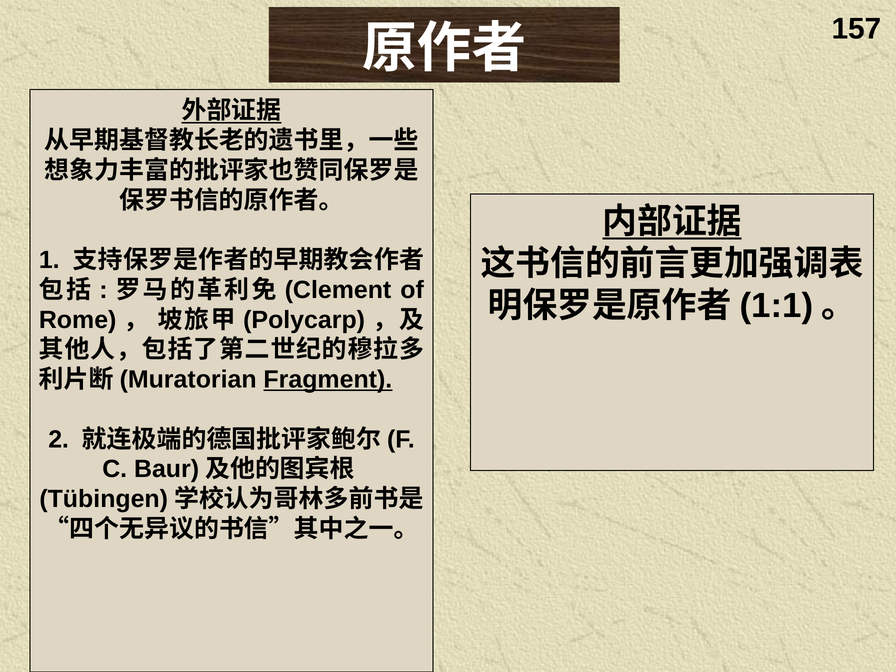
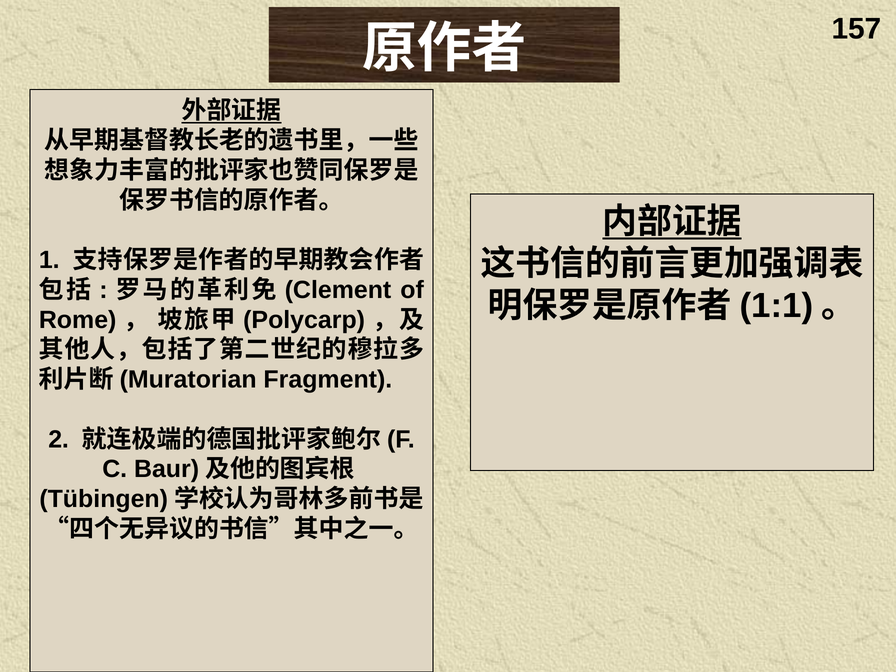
Fragment underline: present -> none
